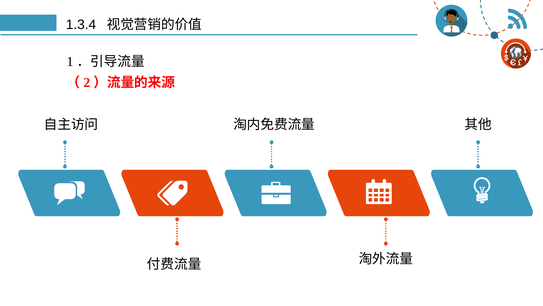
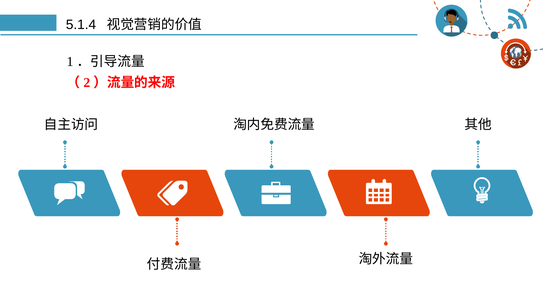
1.3.4: 1.3.4 -> 5.1.4
